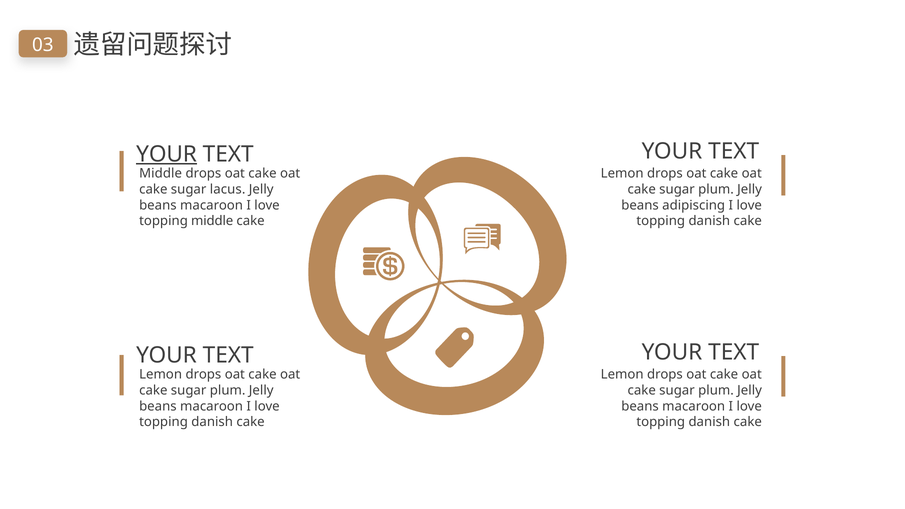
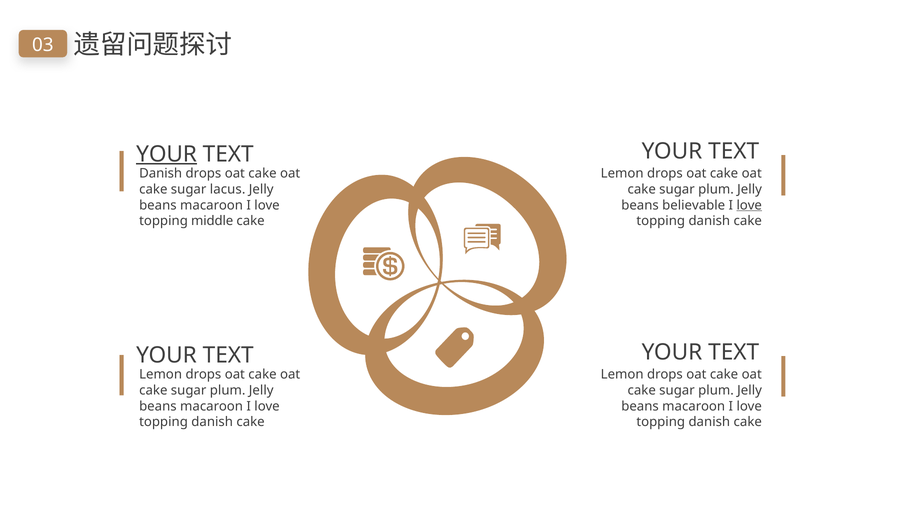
Middle at (161, 173): Middle -> Danish
adipiscing: adipiscing -> believable
love at (749, 205) underline: none -> present
